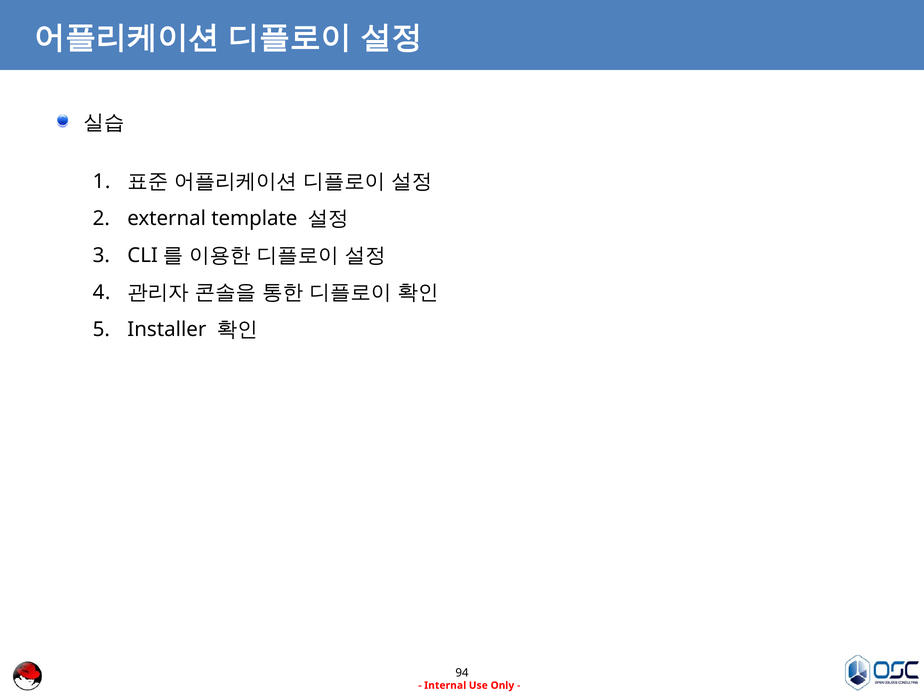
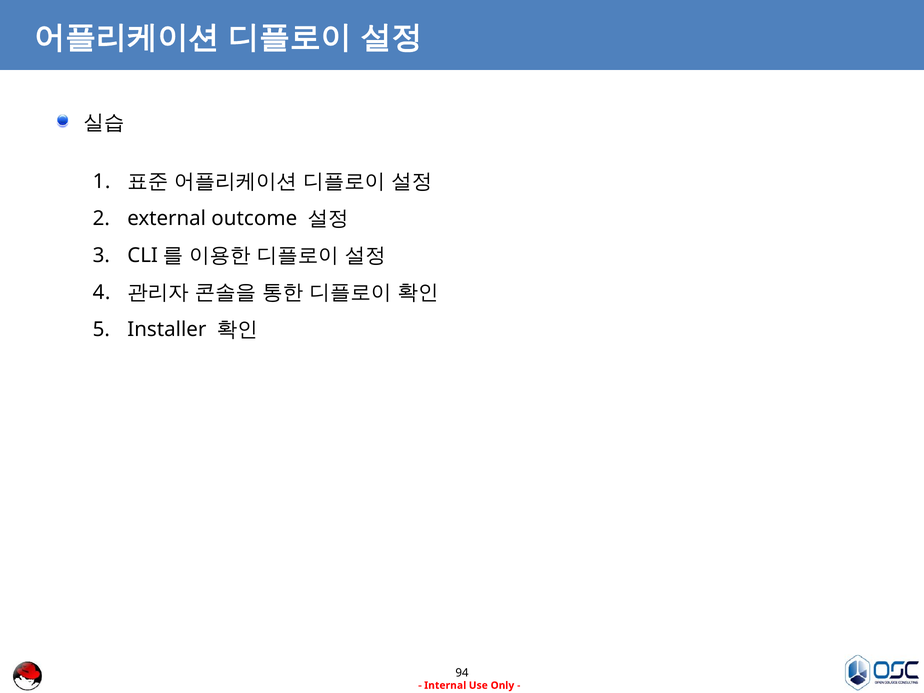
template: template -> outcome
